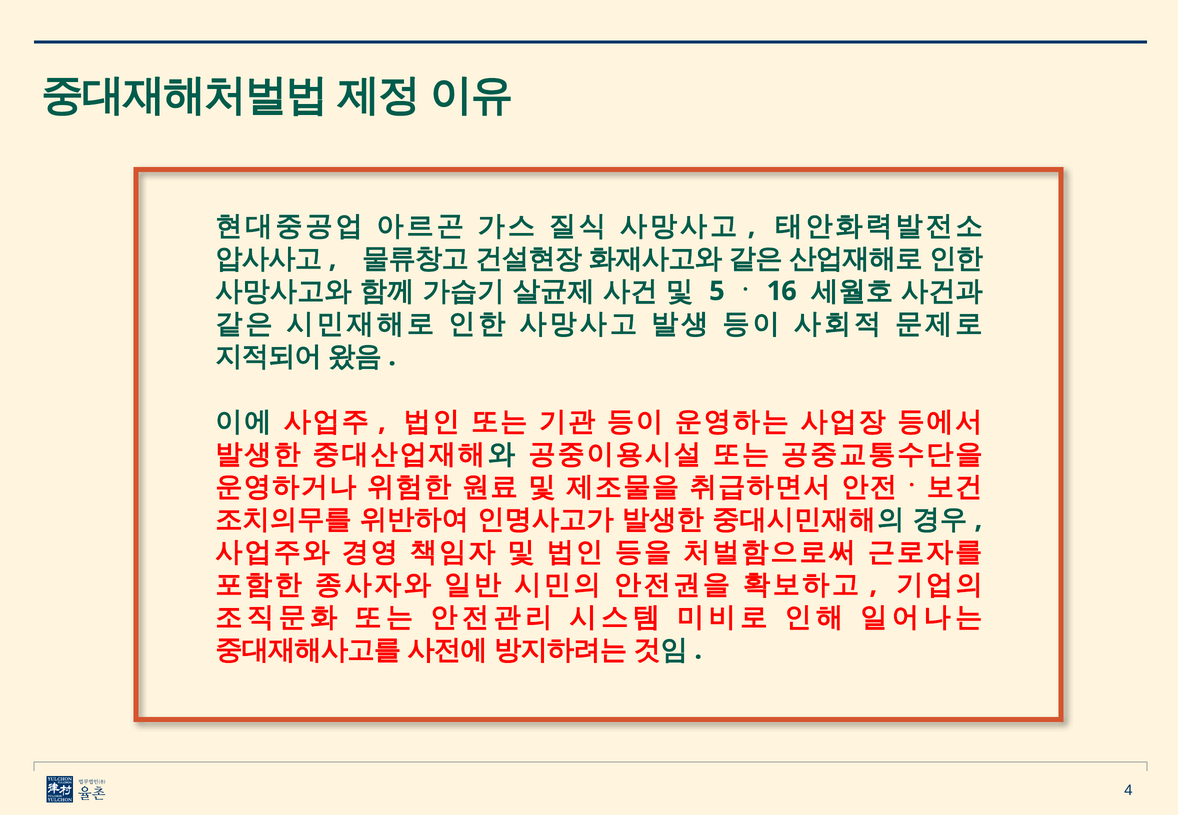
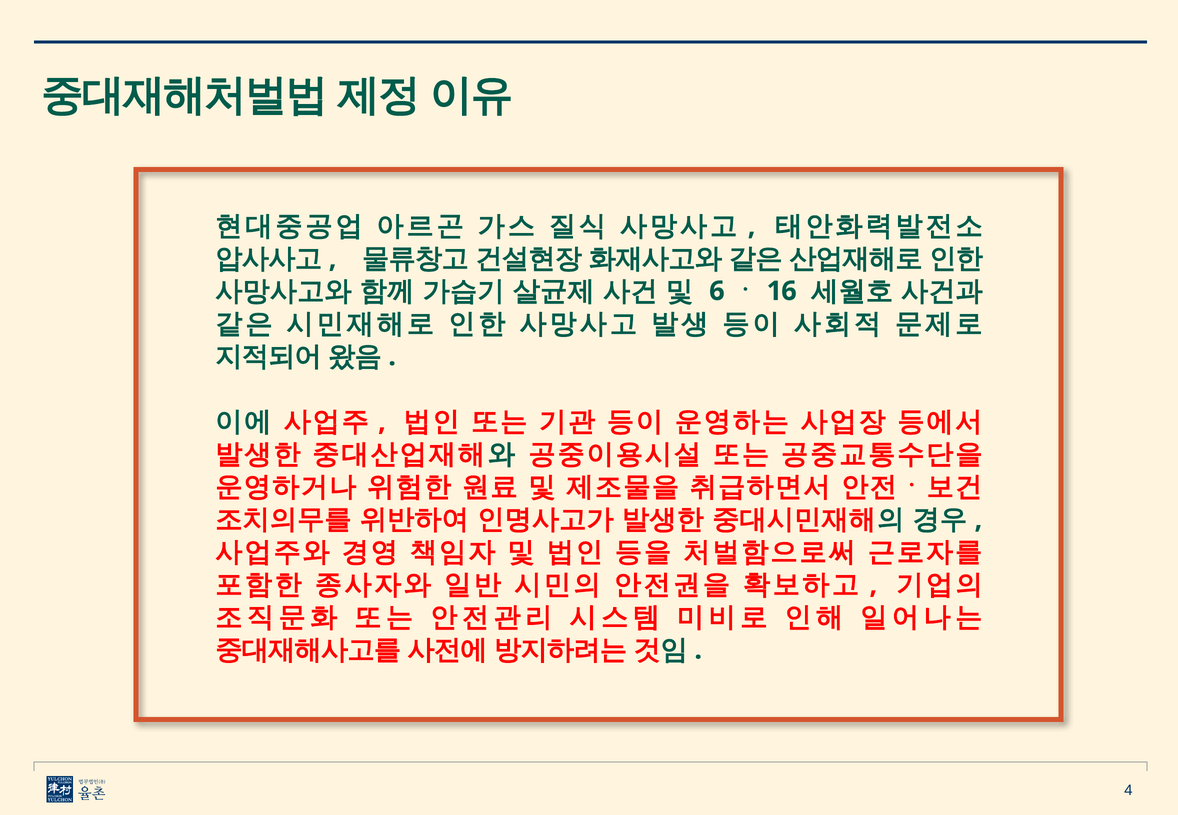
5: 5 -> 6
